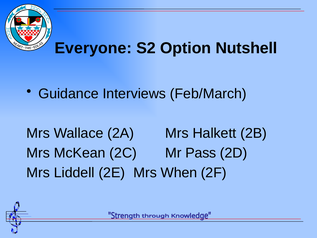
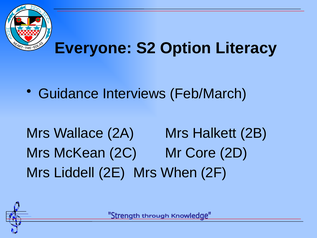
Nutshell: Nutshell -> Literacy
Pass: Pass -> Core
